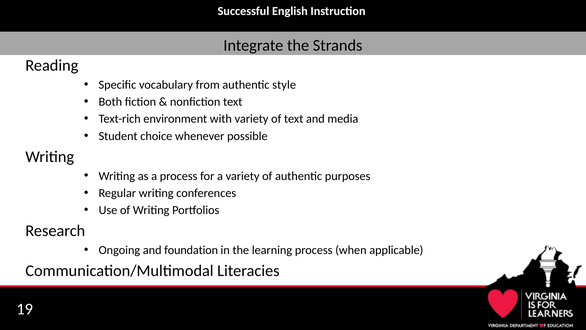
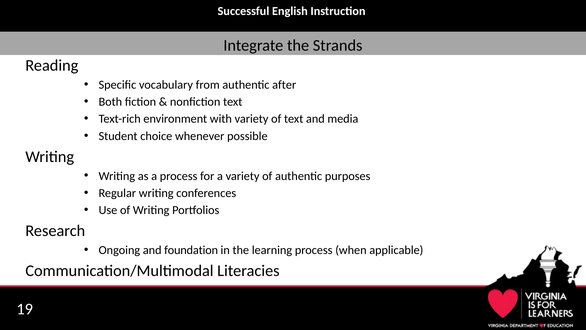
style: style -> after
